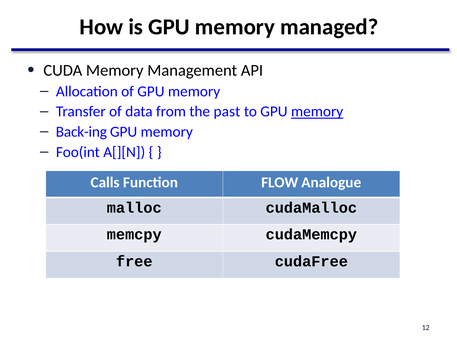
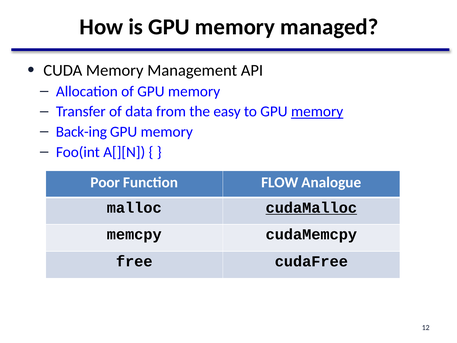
past: past -> easy
Calls: Calls -> Poor
cudaMalloc underline: none -> present
